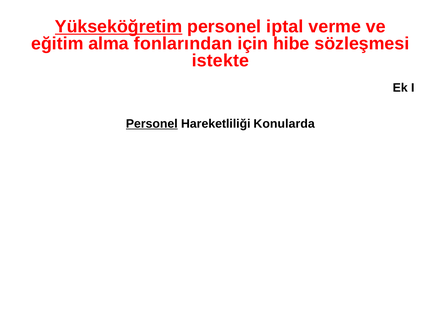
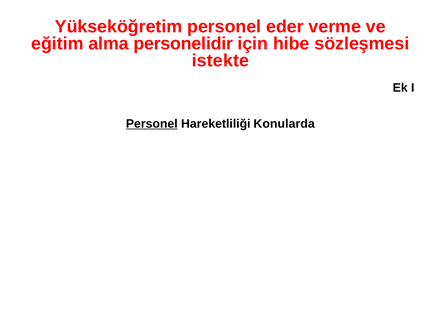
Yükseköğretim underline: present -> none
iptal: iptal -> eder
fonlarından: fonlarından -> personelidir
